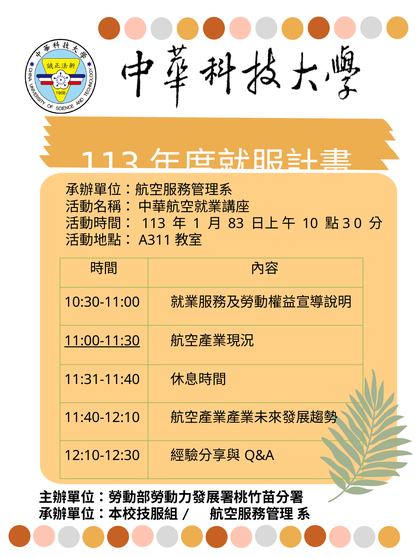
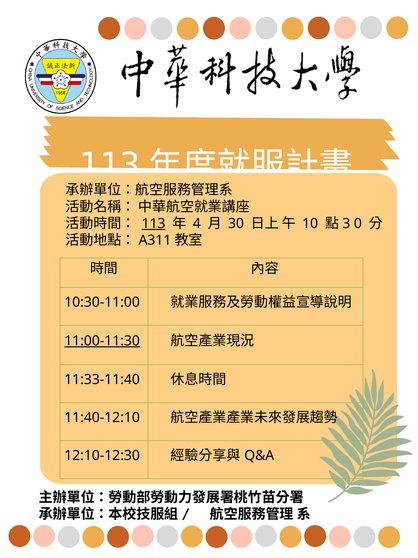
113 at (154, 223) underline: none -> present
1: 1 -> 4
83: 83 -> 30
11:31-11:40: 11:31-11:40 -> 11:33-11:40
